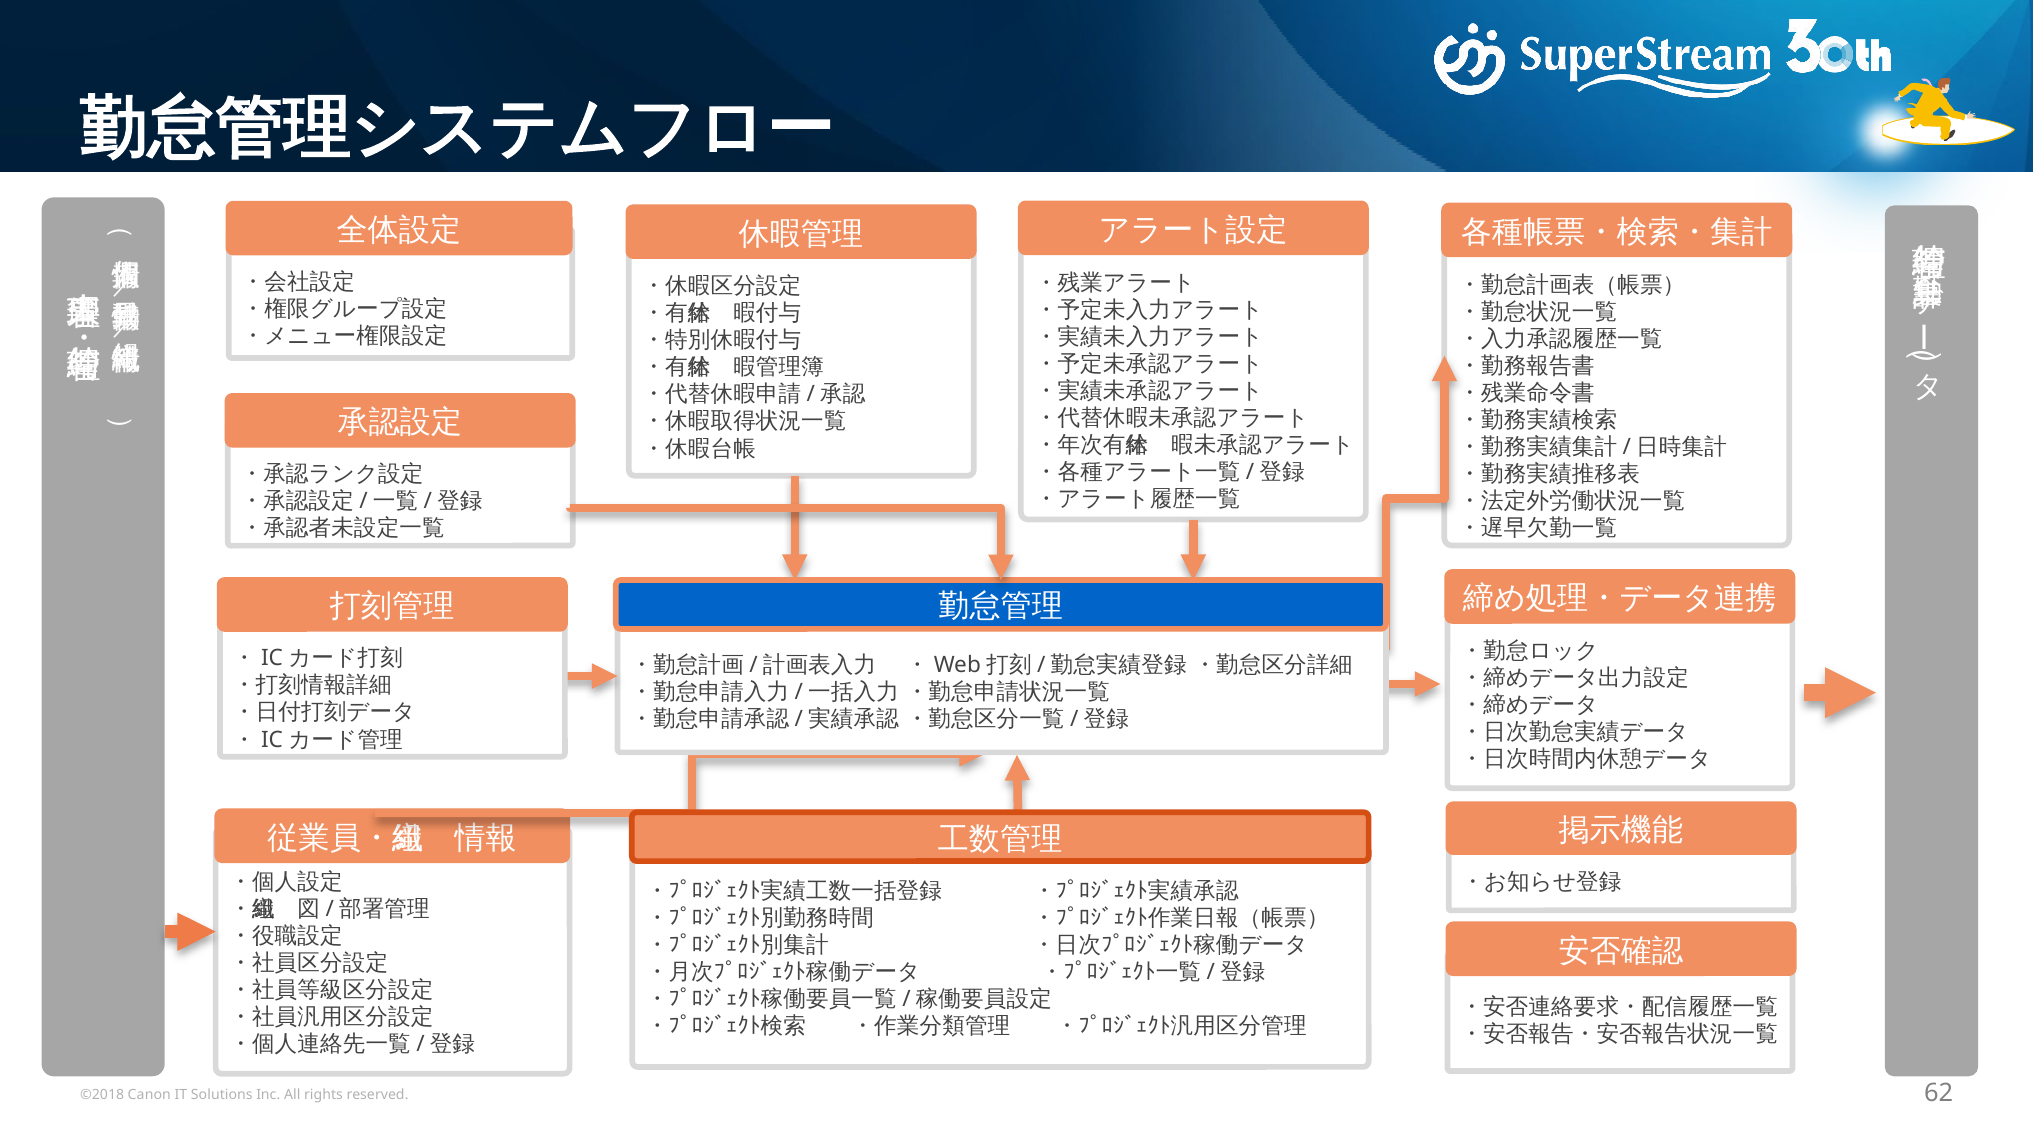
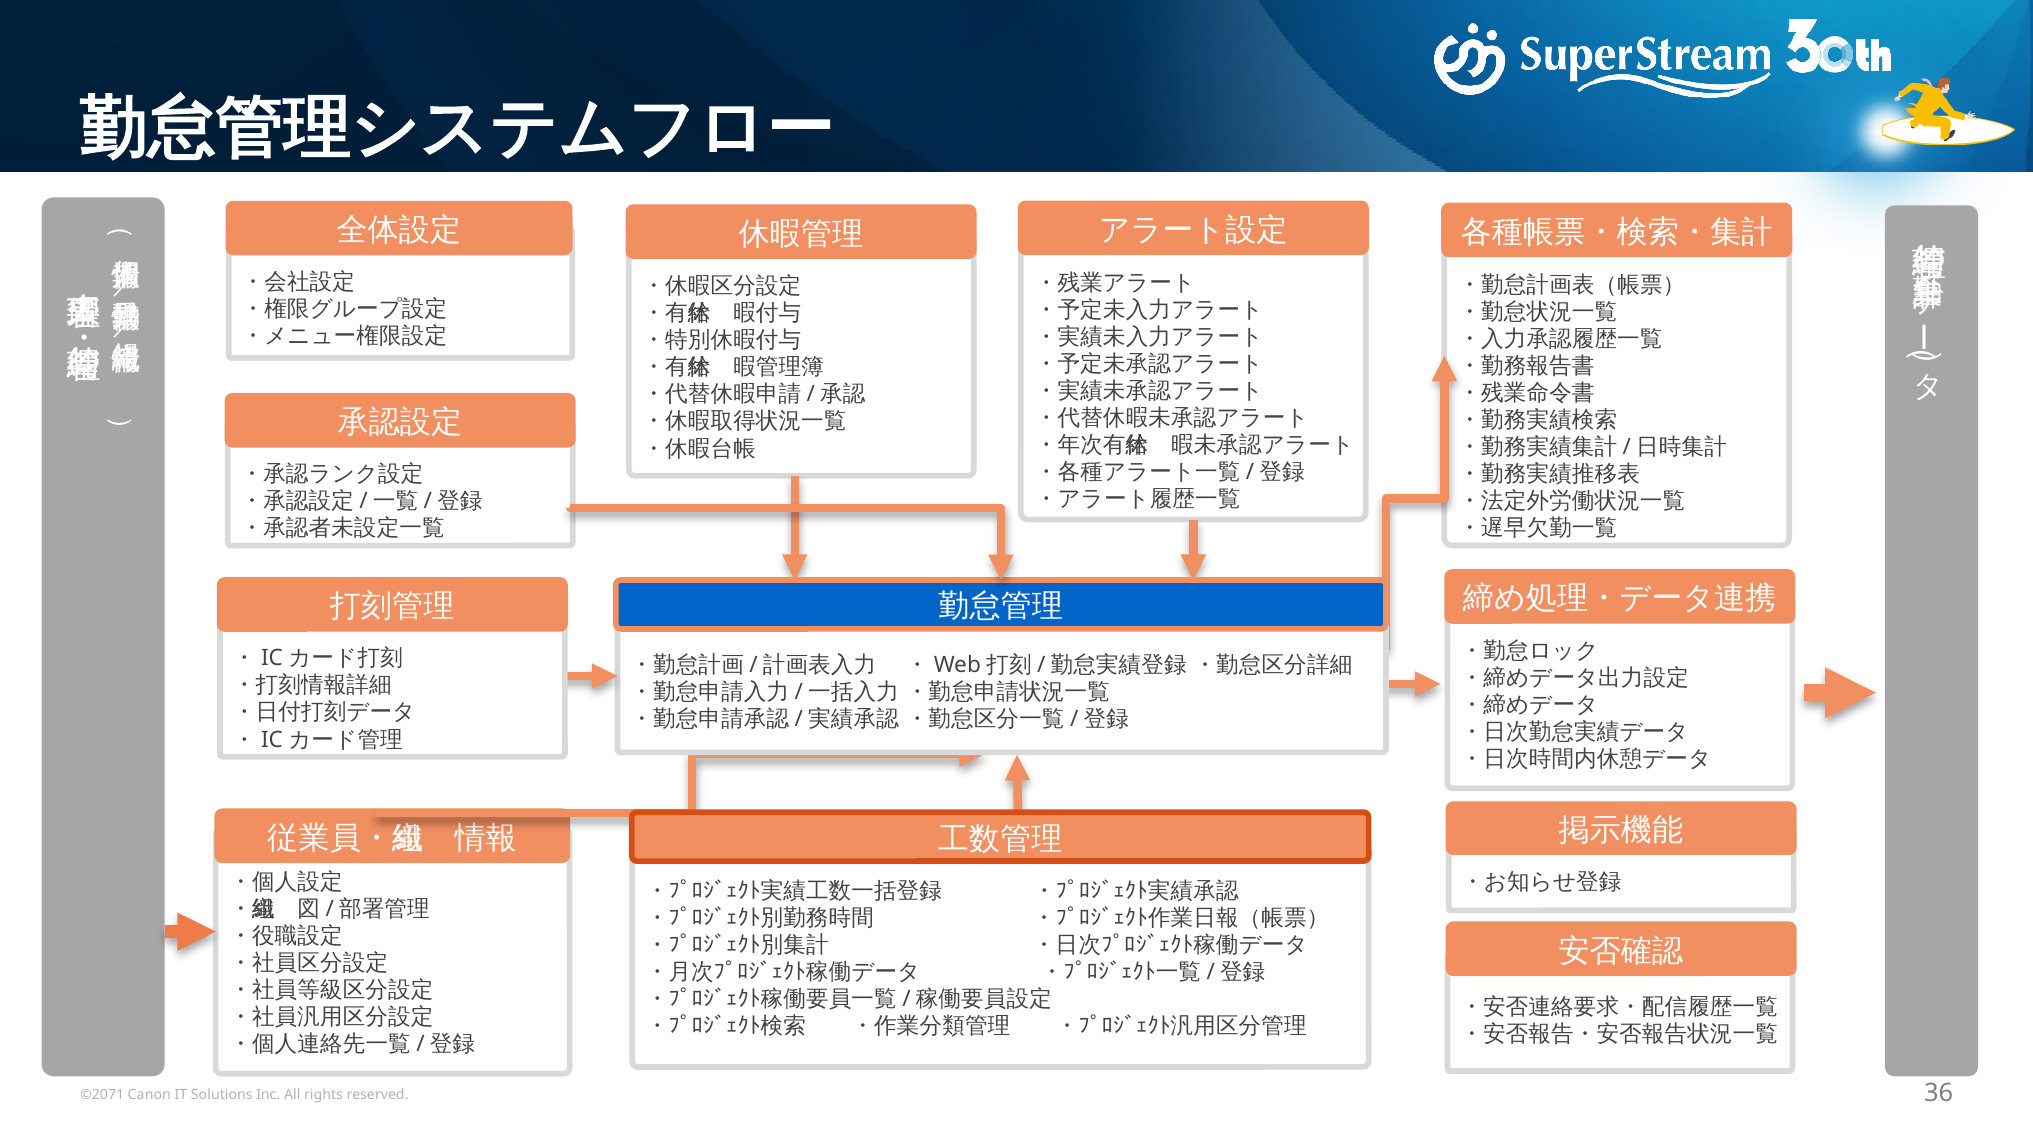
©2018: ©2018 -> ©2071
62: 62 -> 36
